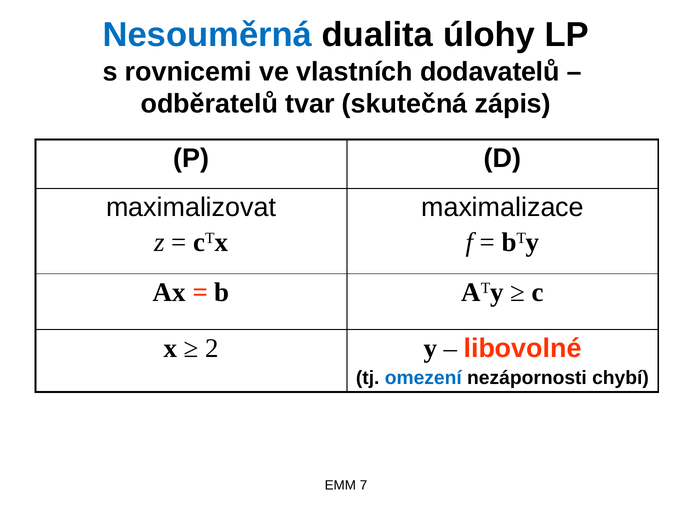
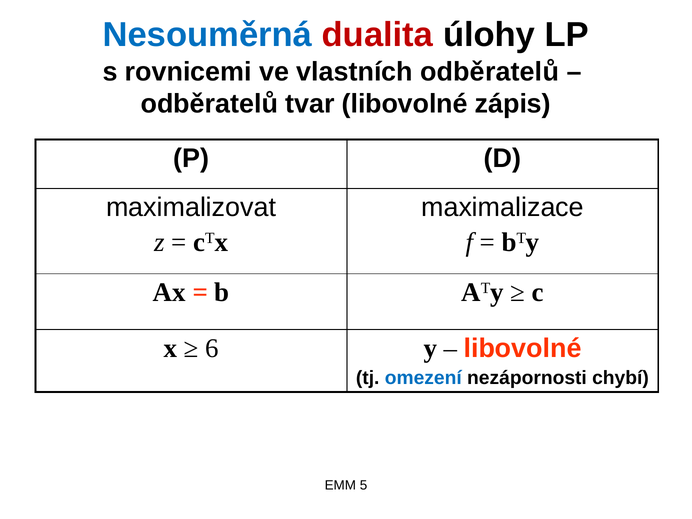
dualita colour: black -> red
vlastních dodavatelů: dodavatelů -> odběratelů
tvar skutečná: skutečná -> libovolné
2: 2 -> 6
7: 7 -> 5
